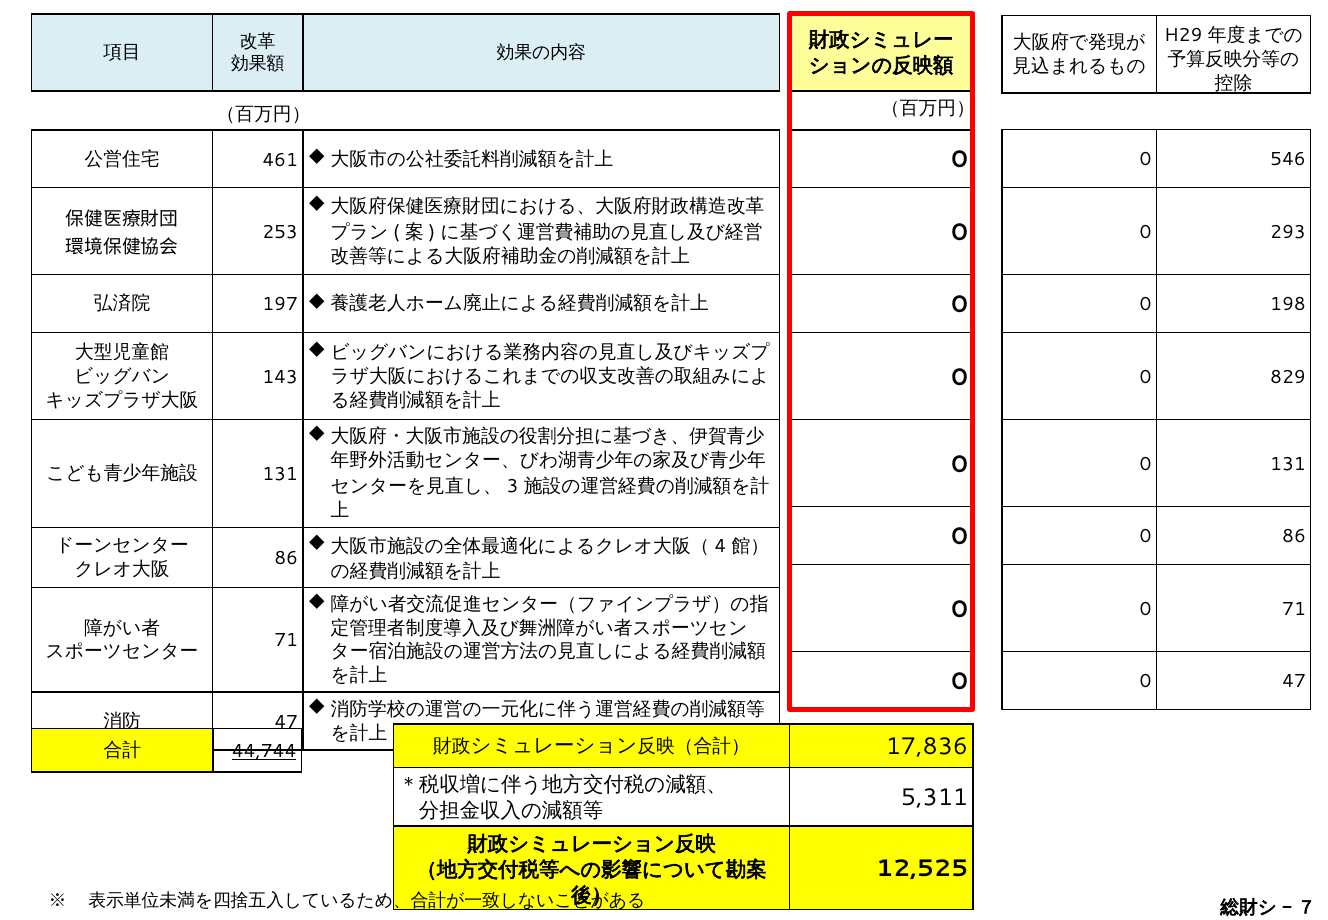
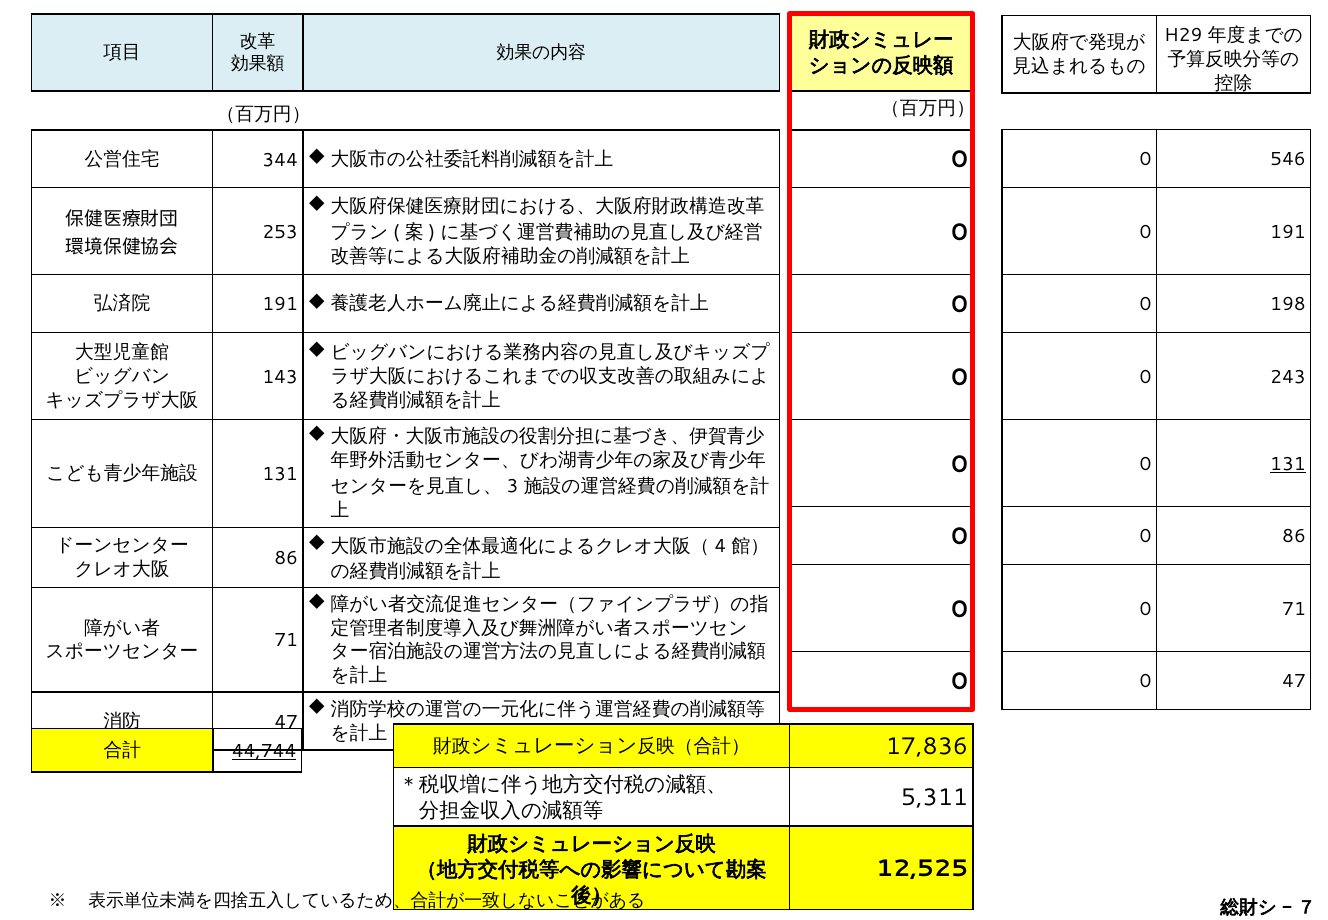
461: 461 -> 344
0 293: 293 -> 191
197 at (280, 305): 197 -> 191
829: 829 -> 243
131 at (1288, 464) underline: none -> present
